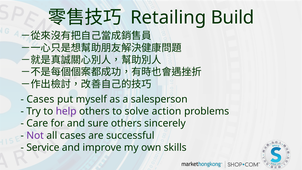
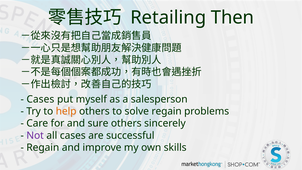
Build: Build -> Then
help colour: purple -> orange
solve action: action -> regain
Service at (43, 147): Service -> Regain
